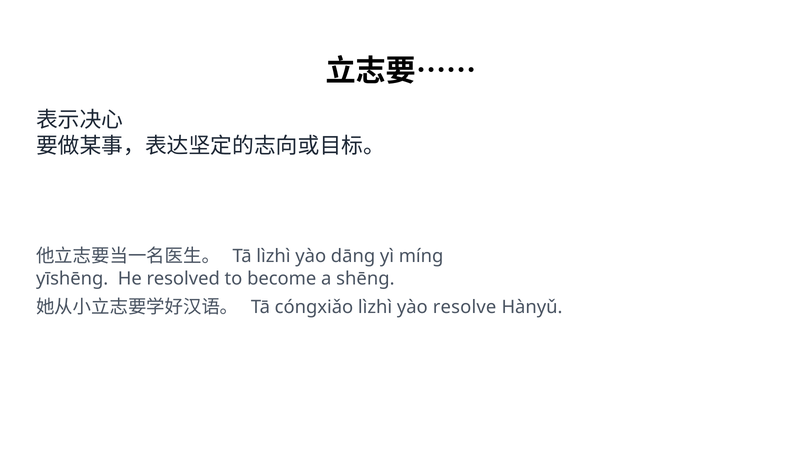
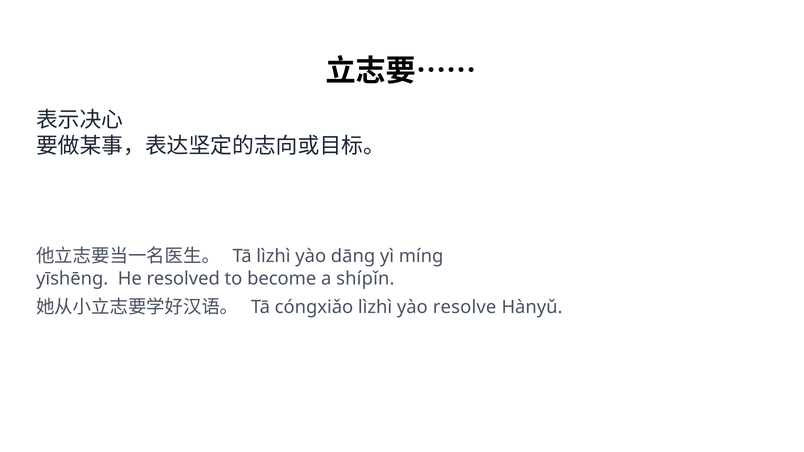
shēng: shēng -> shípǐn
